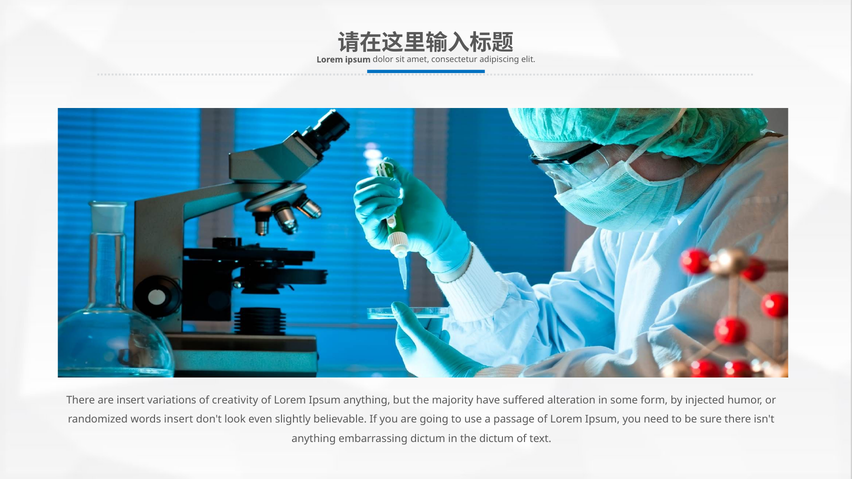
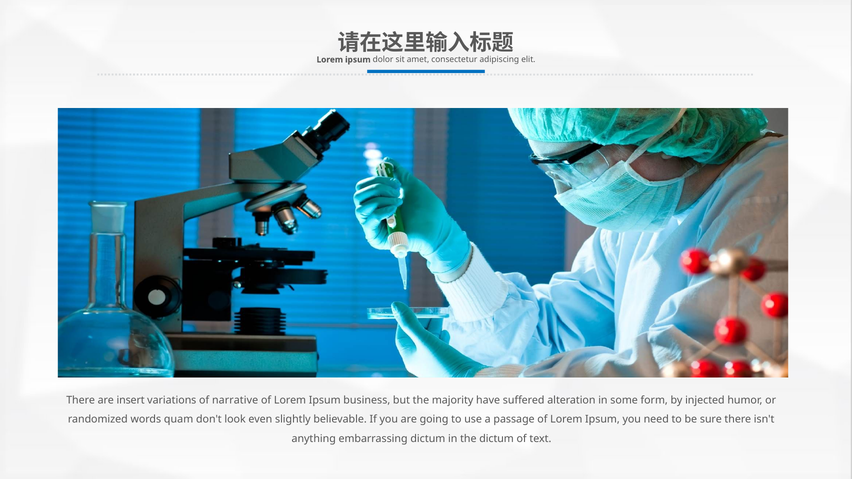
creativity: creativity -> narrative
Ipsum anything: anything -> business
words insert: insert -> quam
